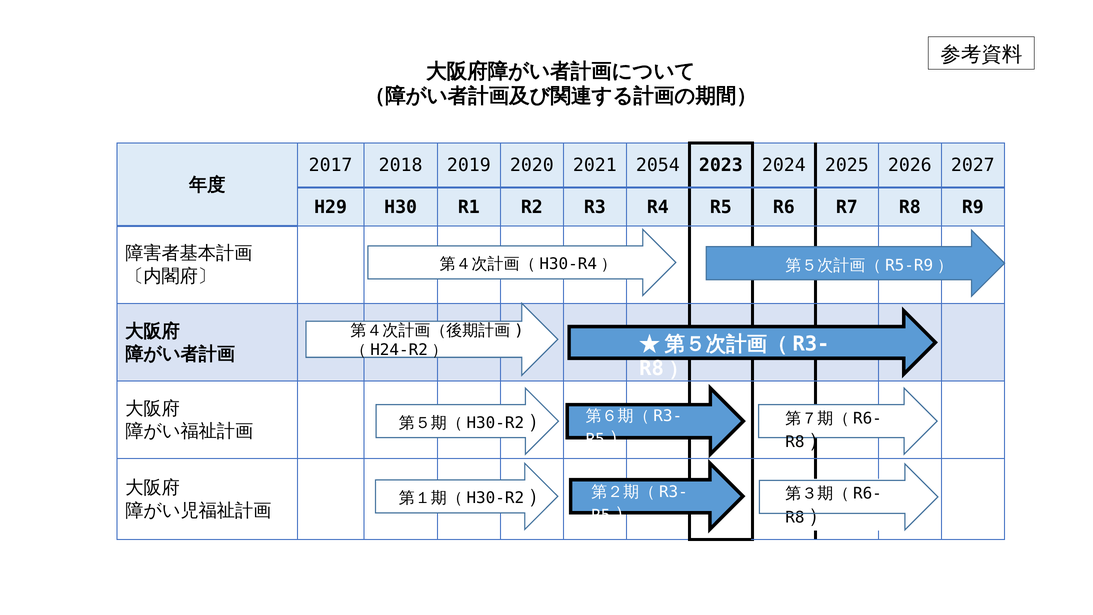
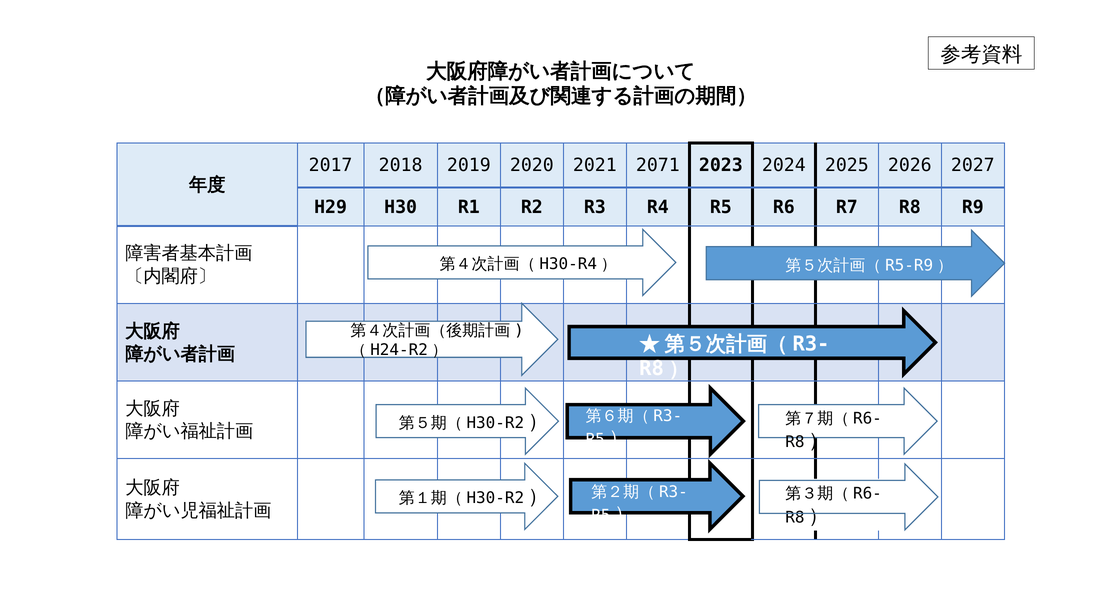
2054: 2054 -> 2071
